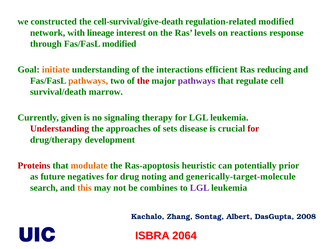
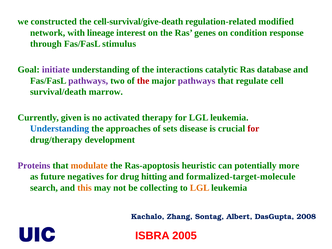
levels: levels -> genes
reactions: reactions -> condition
Fas/FasL modified: modified -> stimulus
initiate colour: orange -> purple
efficient: efficient -> catalytic
reducing: reducing -> database
pathways at (88, 81) colour: orange -> purple
signaling: signaling -> activated
Understanding at (60, 129) colour: red -> blue
Proteins colour: red -> purple
prior: prior -> more
noting: noting -> hitting
generically-target-molecule: generically-target-molecule -> formalized-target-molecule
combines: combines -> collecting
LGL at (200, 188) colour: purple -> orange
2064: 2064 -> 2005
